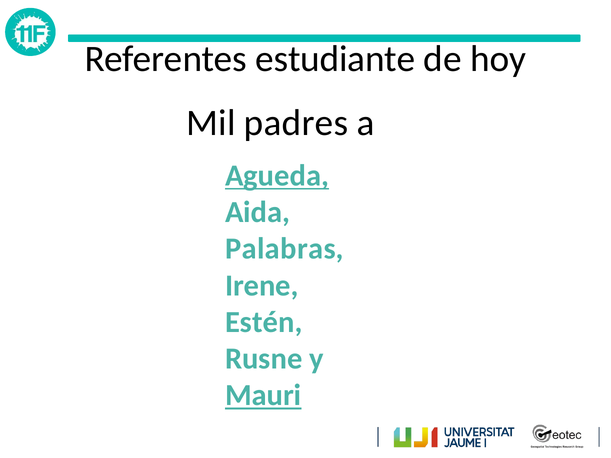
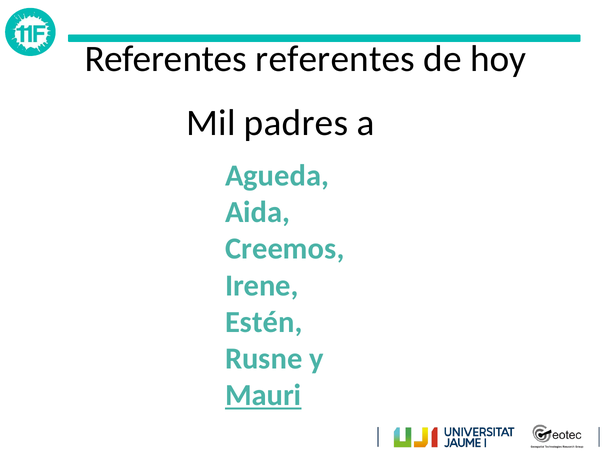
Referentes estudiante: estudiante -> referentes
Agueda underline: present -> none
Palabras: Palabras -> Creemos
